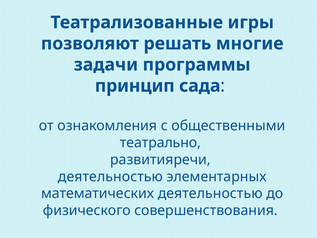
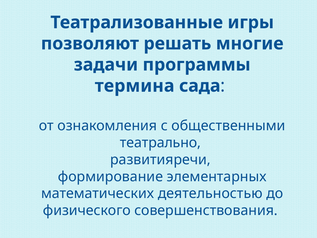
принцип: принцип -> термина
деятельностью at (110, 176): деятельностью -> формирование
